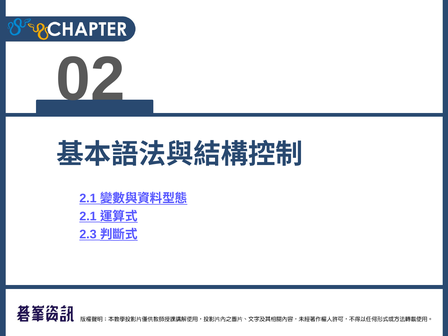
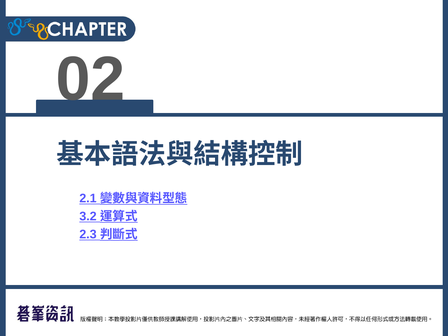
2.1 at (88, 216): 2.1 -> 3.2
